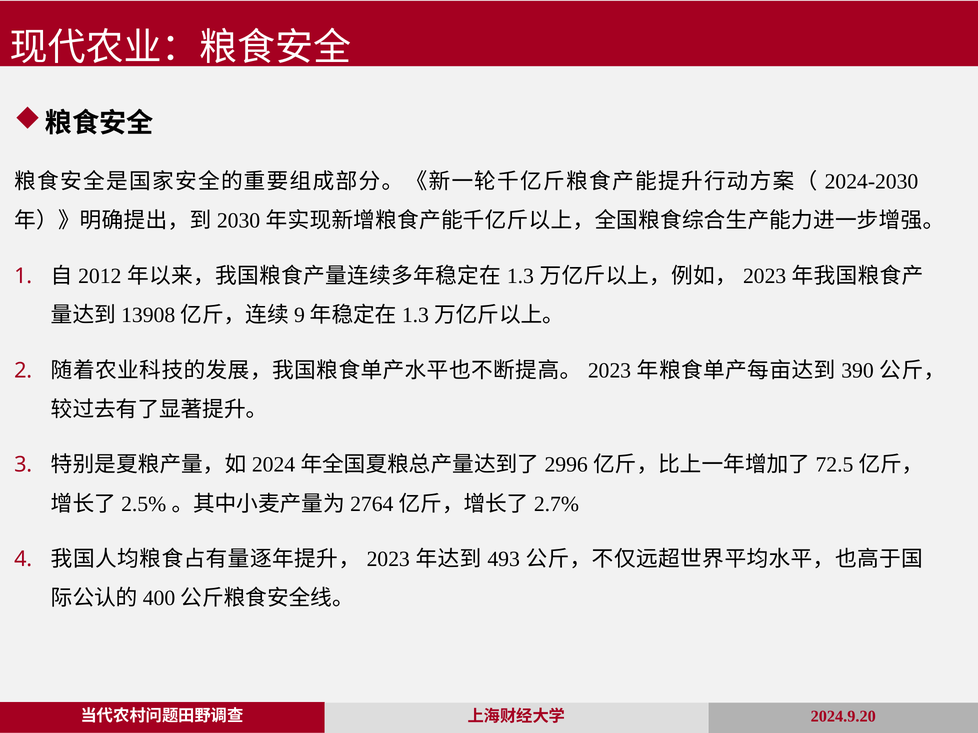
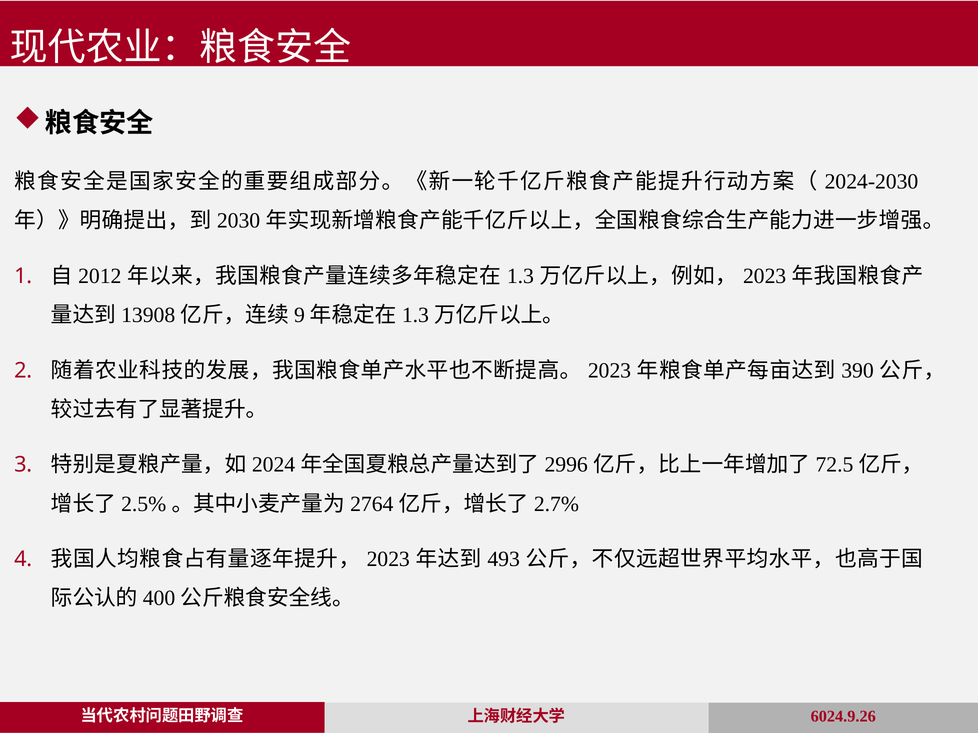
2024.9.20: 2024.9.20 -> 6024.9.26
